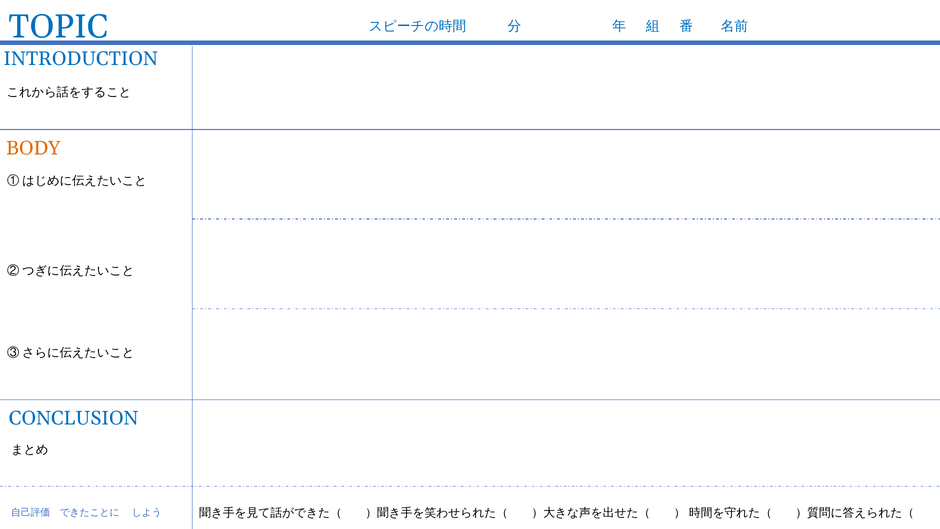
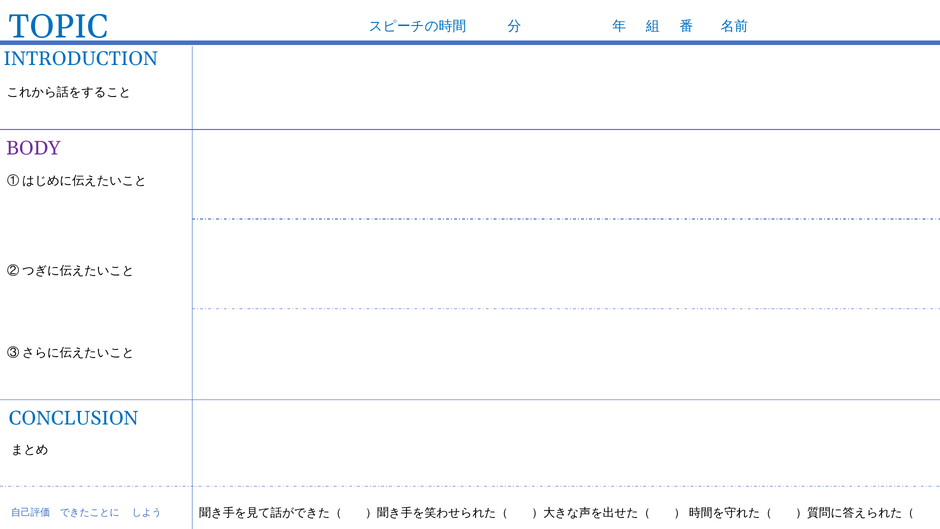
BODY colour: orange -> purple
